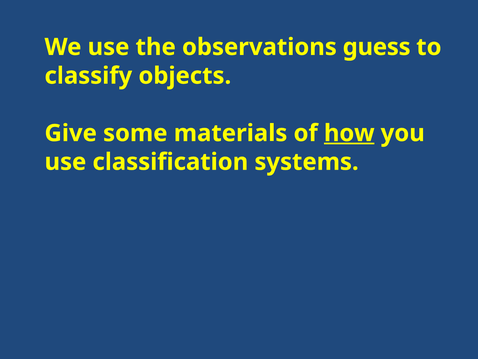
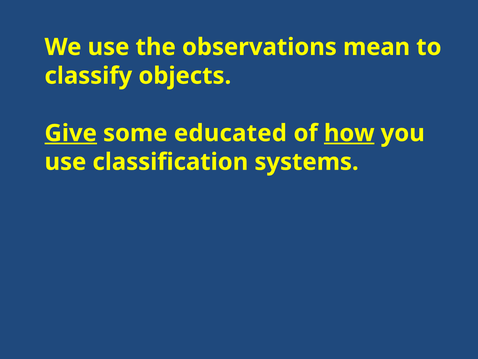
guess: guess -> mean
Give underline: none -> present
materials: materials -> educated
